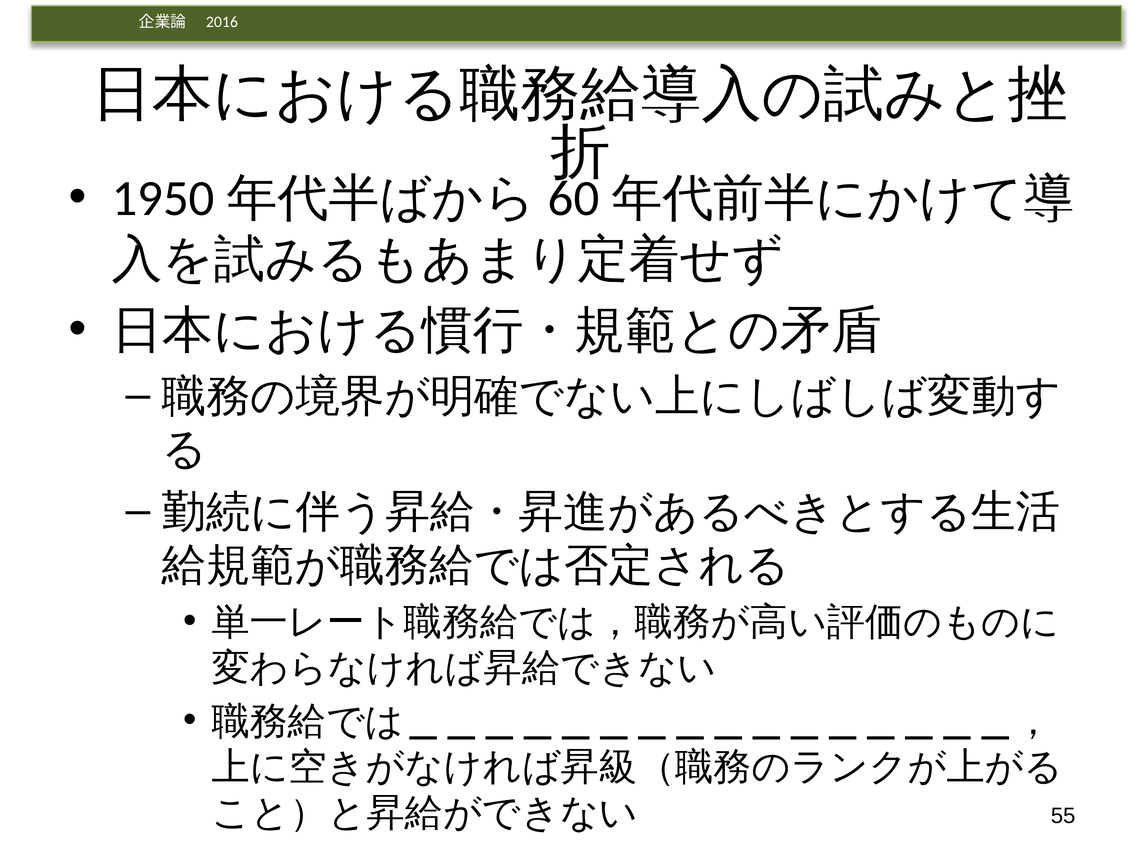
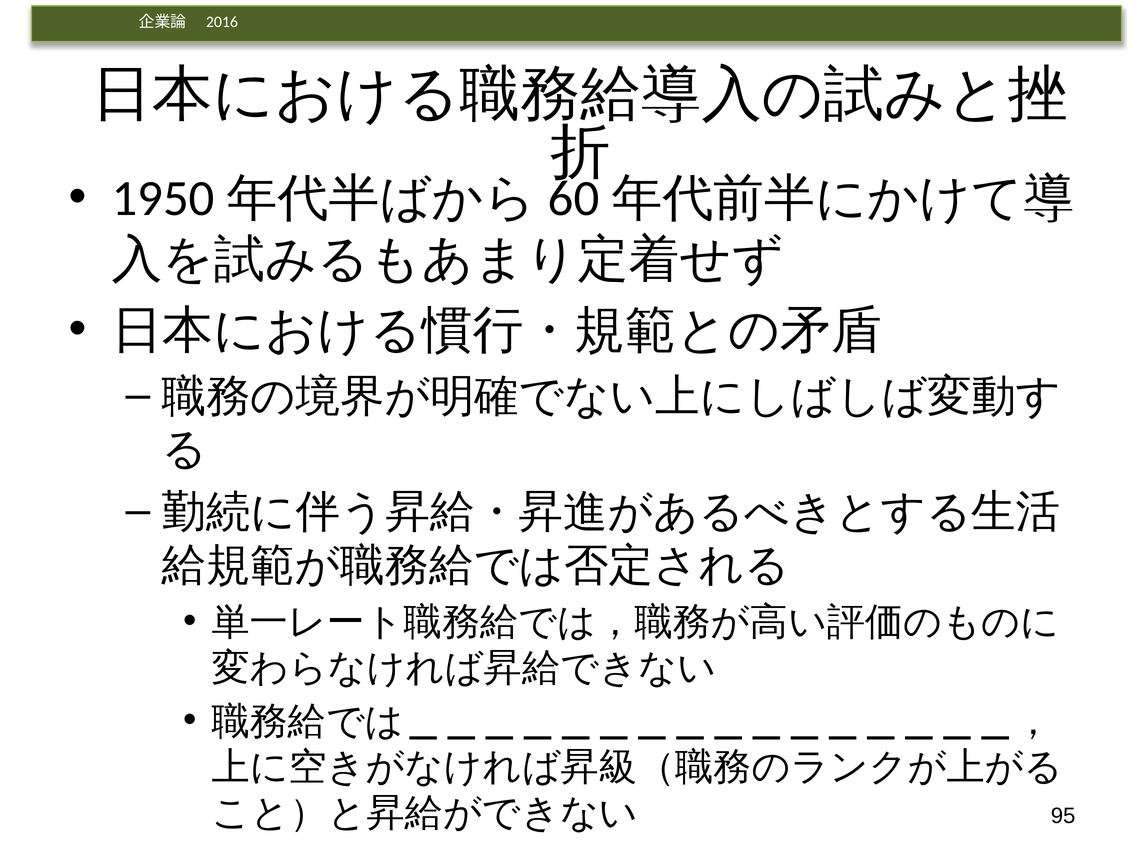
55: 55 -> 95
